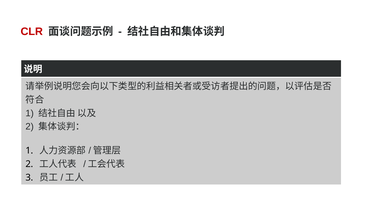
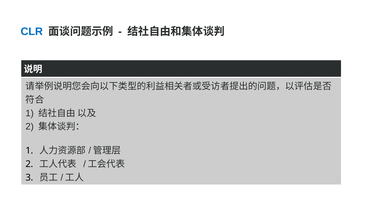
CLR colour: red -> blue
